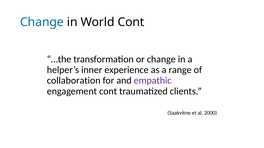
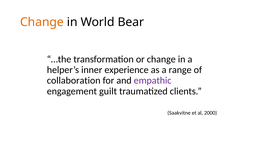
Change at (42, 22) colour: blue -> orange
World Cont: Cont -> Bear
engagement cont: cont -> guilt
